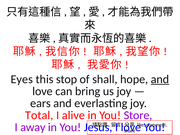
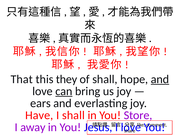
Eyes: Eyes -> That
stop: stop -> they
can underline: none -> present
Total: Total -> Have
I alive: alive -> shall
